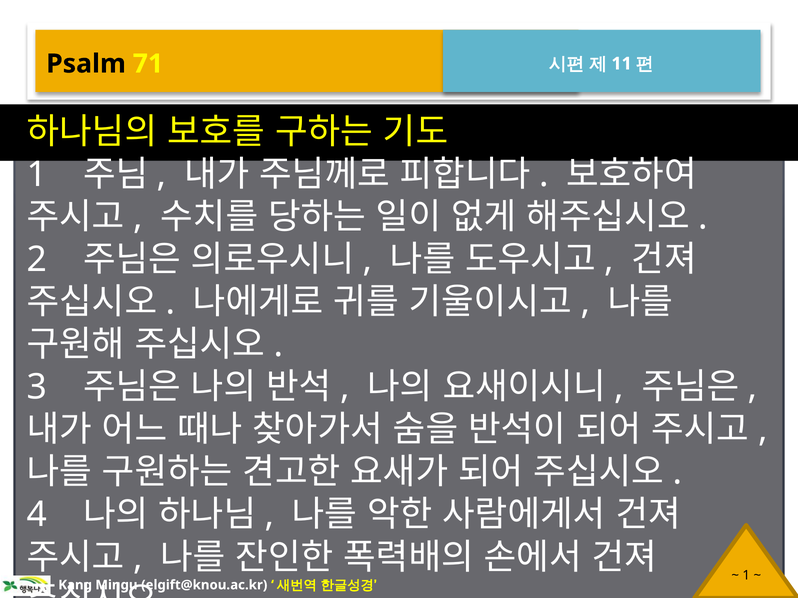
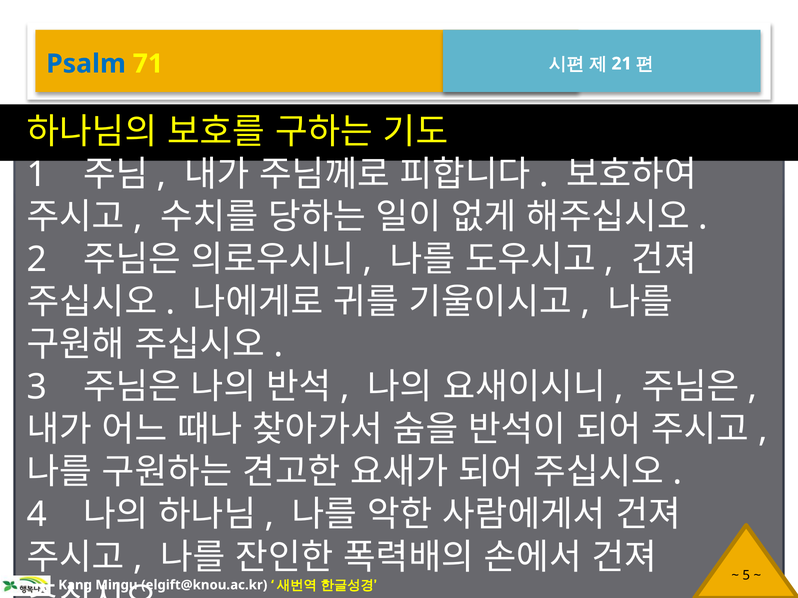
Psalm colour: black -> blue
11: 11 -> 21
1 at (746, 576): 1 -> 5
